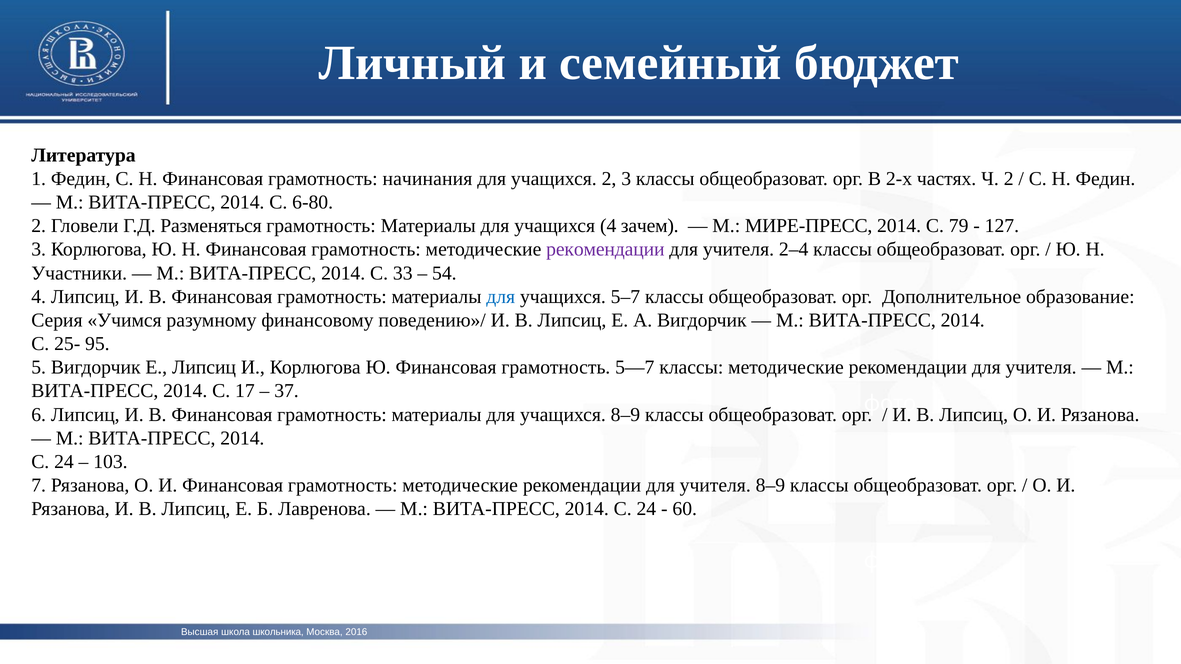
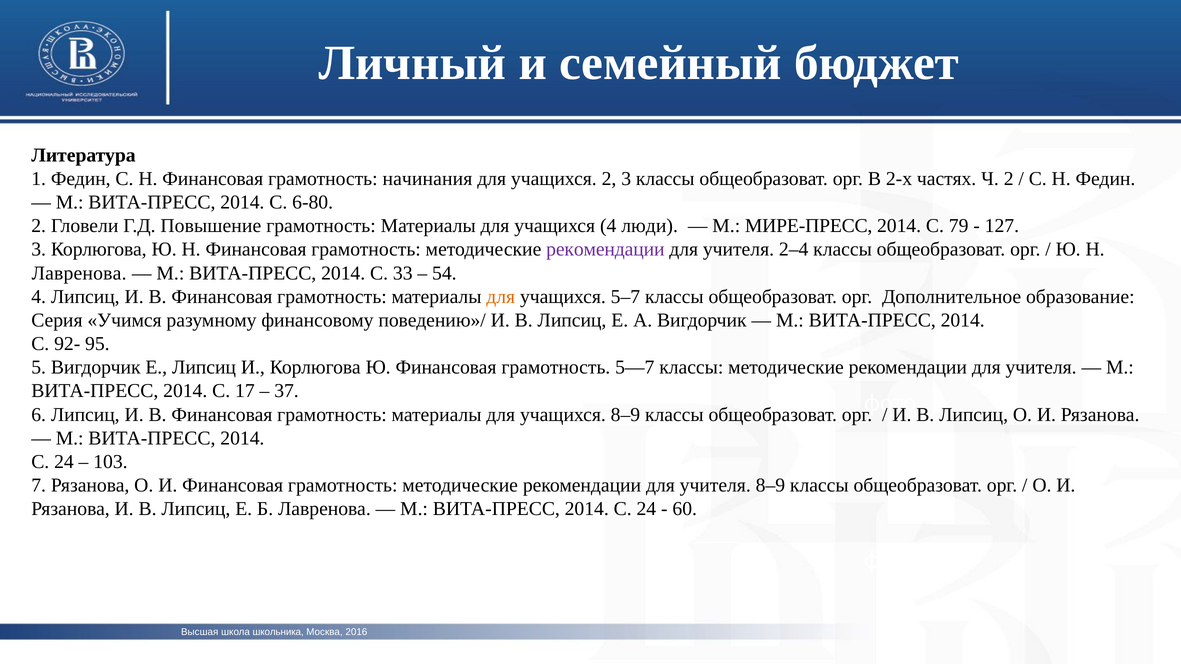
Разменяться: Разменяться -> Повышение
зачем: зачем -> люди
Участники at (79, 273): Участники -> Лавренова
для at (501, 297) colour: blue -> orange
25-: 25- -> 92-
